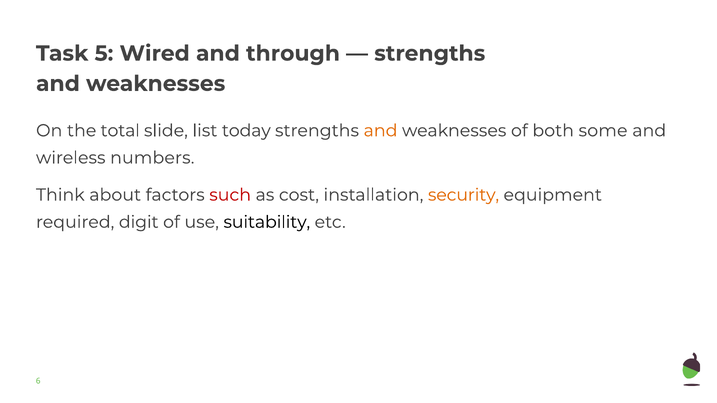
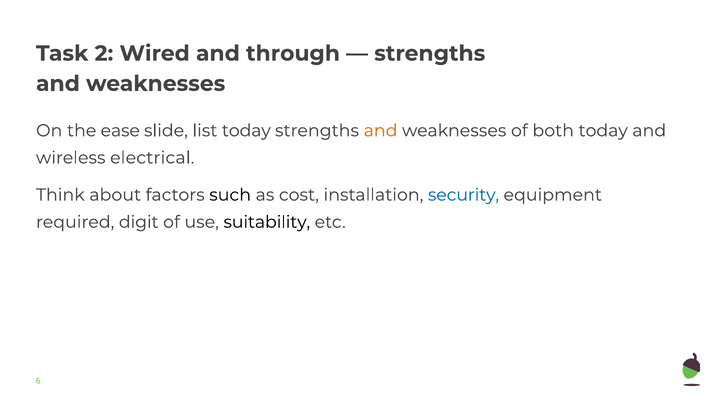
5: 5 -> 2
total: total -> ease
both some: some -> today
numbers: numbers -> electrical
such colour: red -> black
security colour: orange -> blue
